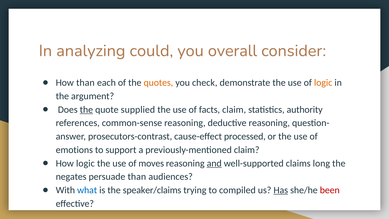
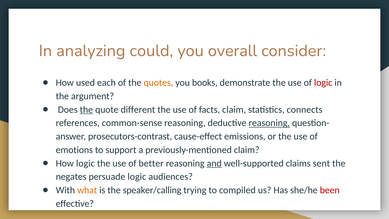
How than: than -> used
check: check -> books
logic at (323, 83) colour: orange -> red
supplied: supplied -> different
authority: authority -> connects
reasoning at (269, 123) underline: none -> present
processed: processed -> emissions
moves: moves -> better
long: long -> sent
persuade than: than -> logic
what colour: blue -> orange
speaker/claims: speaker/claims -> speaker/calling
Has underline: present -> none
